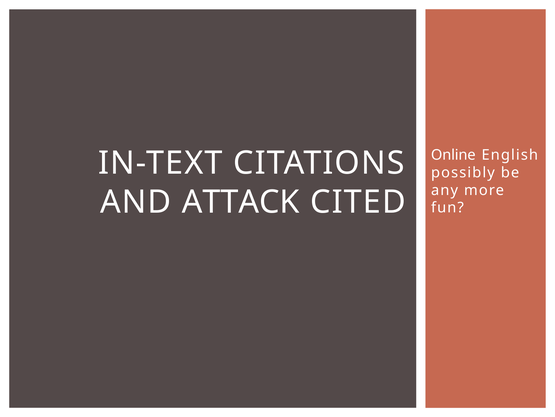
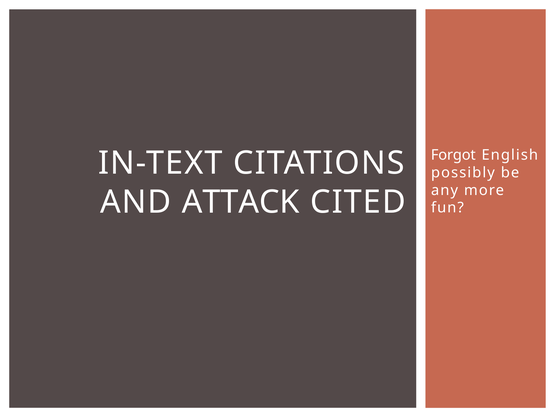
Online: Online -> Forgot
